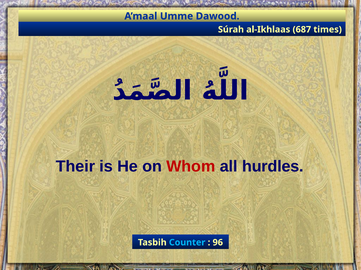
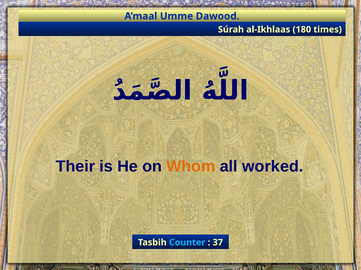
687: 687 -> 180
Whom colour: red -> orange
hurdles: hurdles -> worked
96: 96 -> 37
